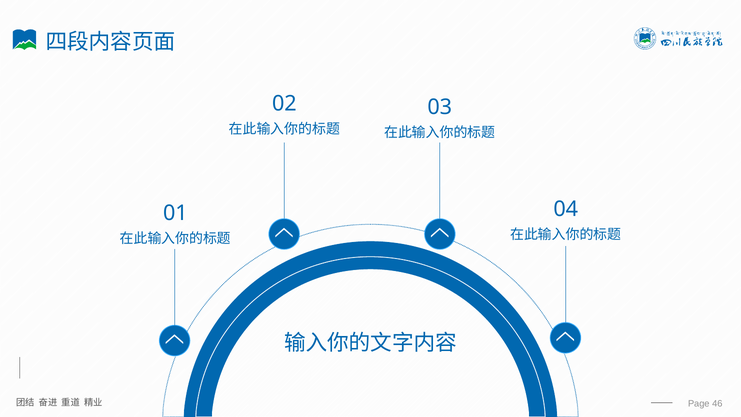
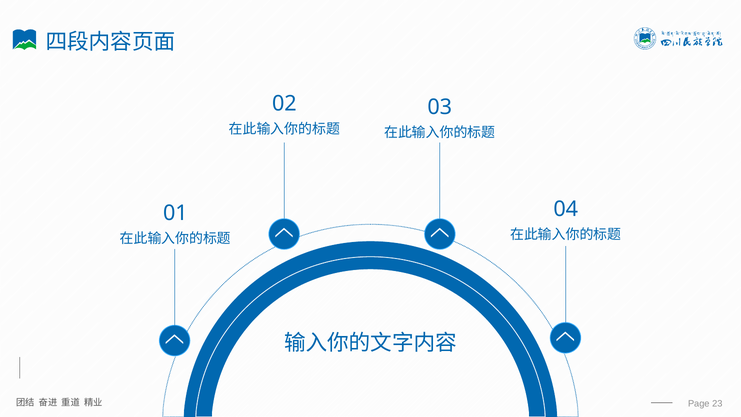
46: 46 -> 23
